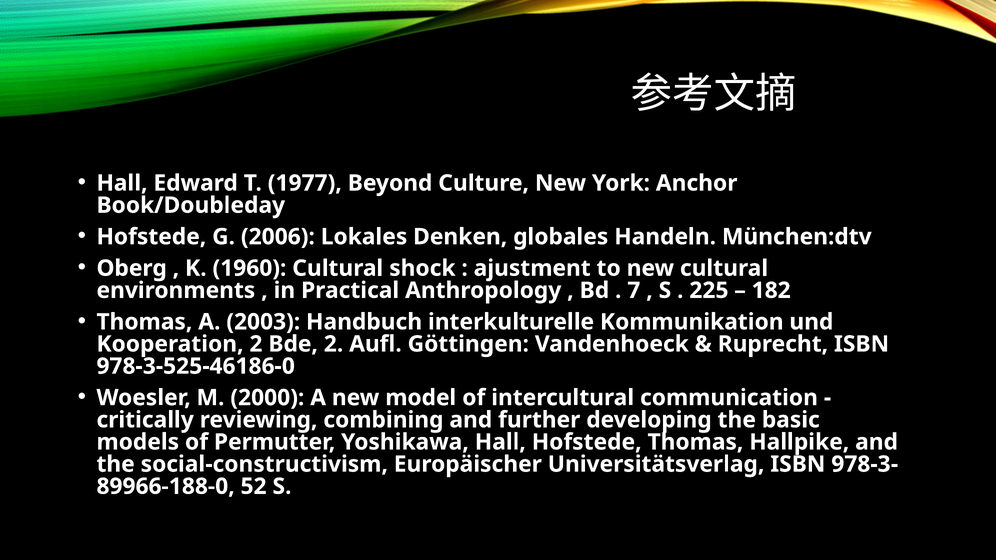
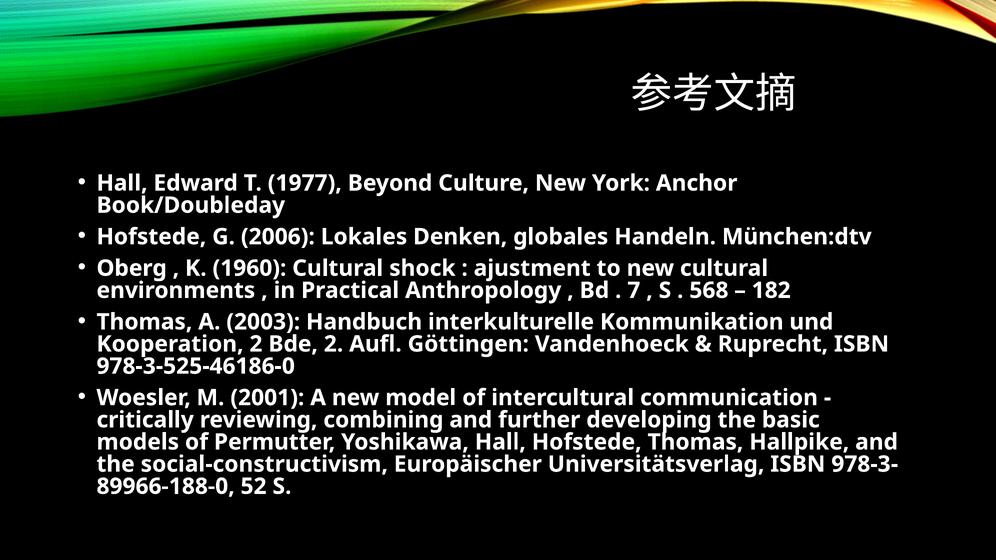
225: 225 -> 568
2000: 2000 -> 2001
